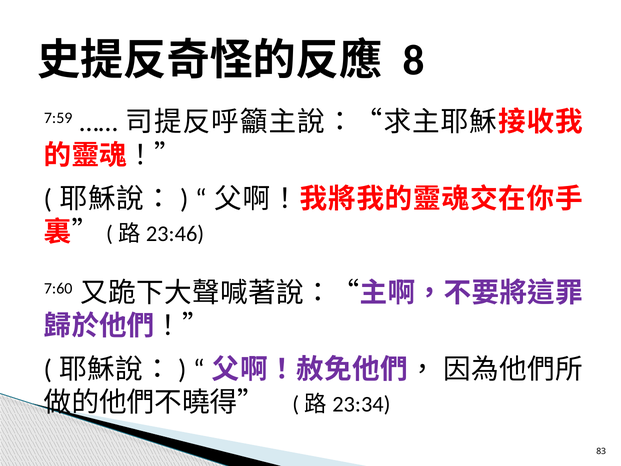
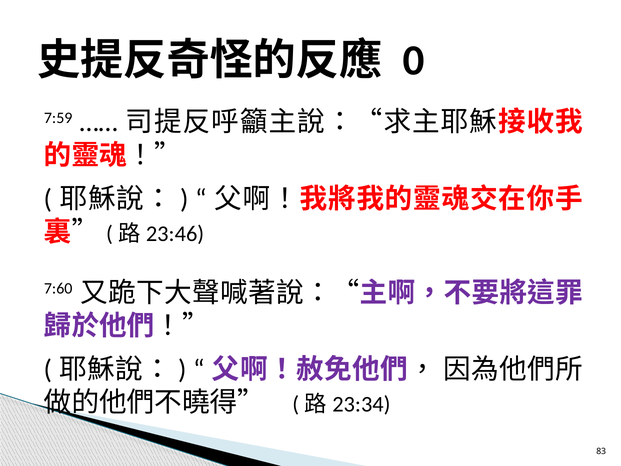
8: 8 -> 0
